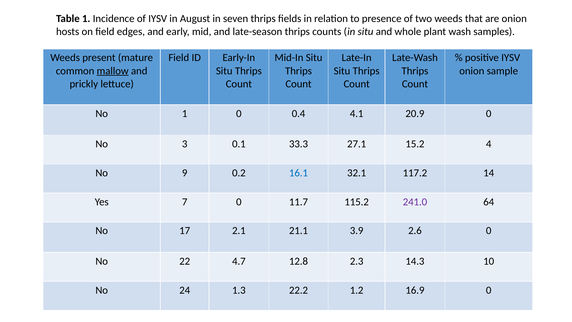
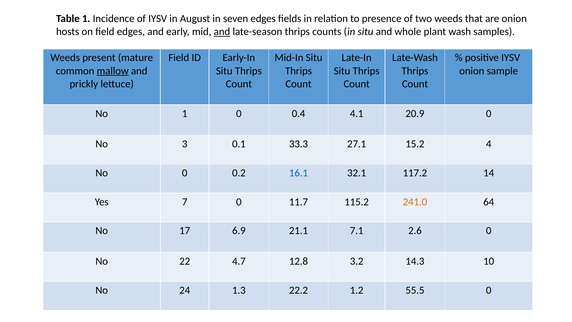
seven thrips: thrips -> edges
and at (222, 32) underline: none -> present
No 9: 9 -> 0
241.0 colour: purple -> orange
2.1: 2.1 -> 6.9
3.9: 3.9 -> 7.1
2.3: 2.3 -> 3.2
16.9: 16.9 -> 55.5
